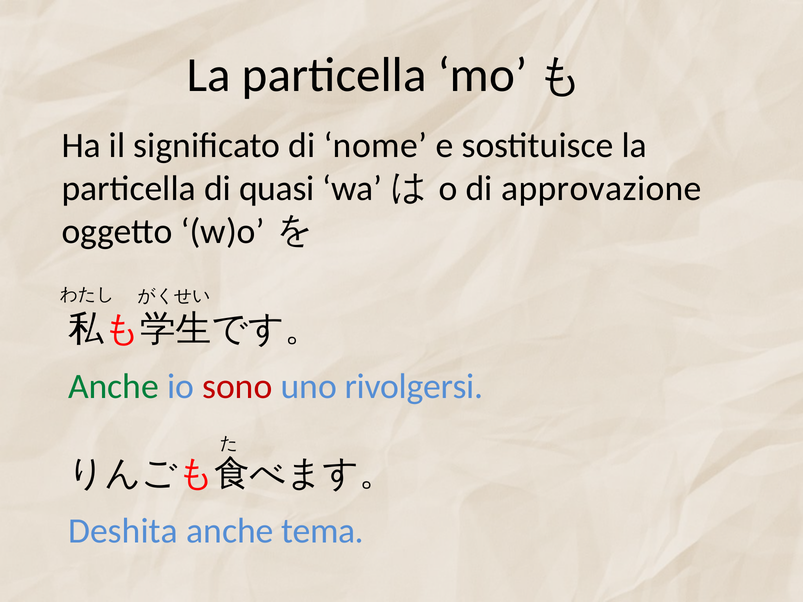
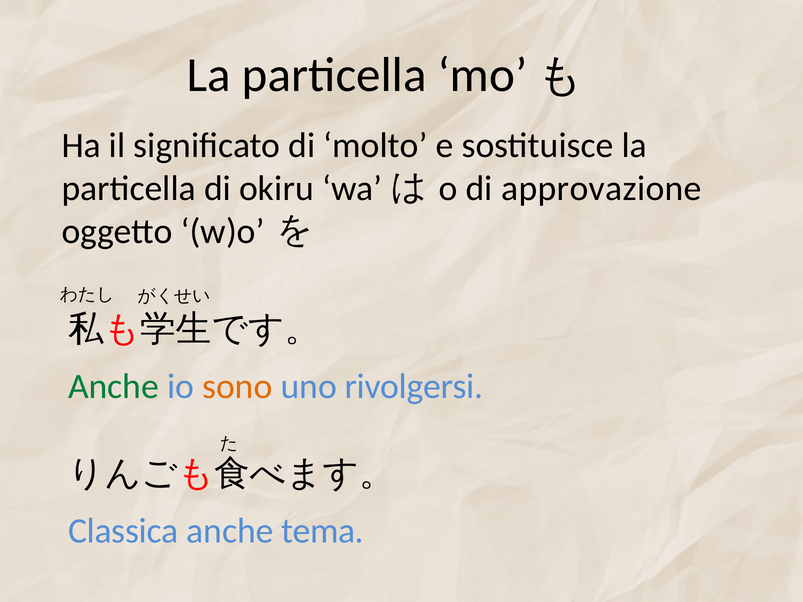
nome: nome -> molto
quasi: quasi -> okiru
sono colour: red -> orange
Deshita: Deshita -> Classica
